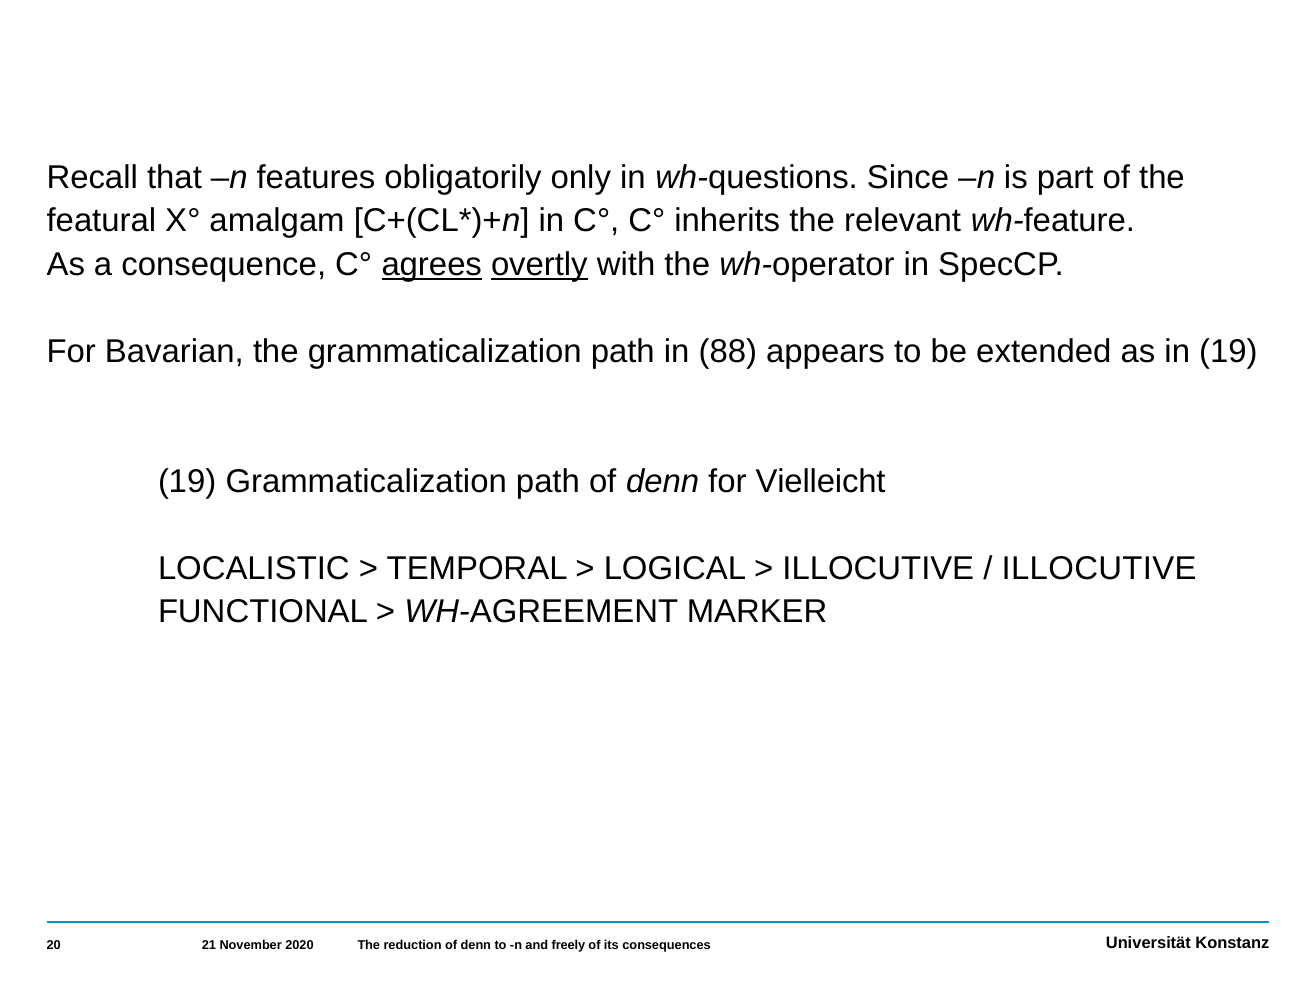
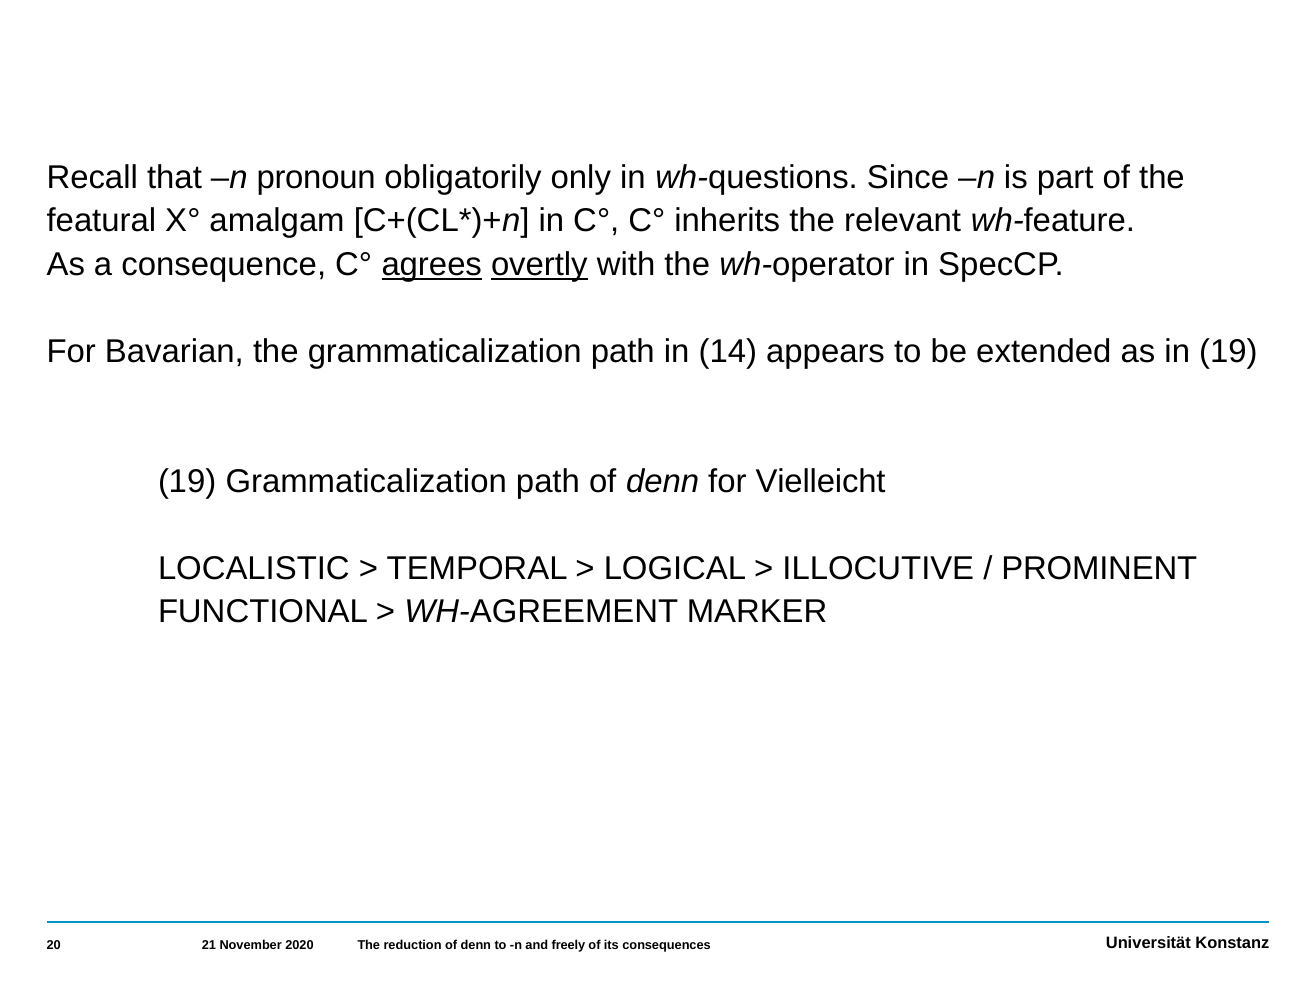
features: features -> pronoun
88: 88 -> 14
ILLOCUTIVE at (1099, 568): ILLOCUTIVE -> PROMINENT
